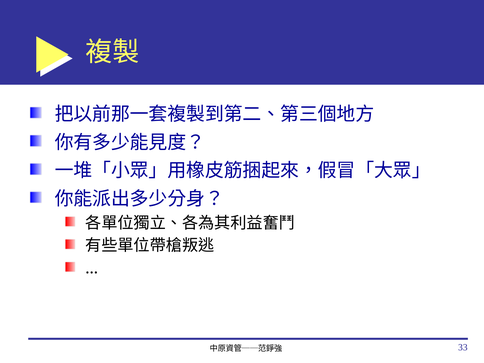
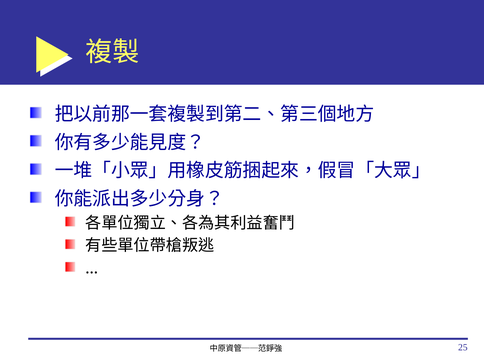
33: 33 -> 25
